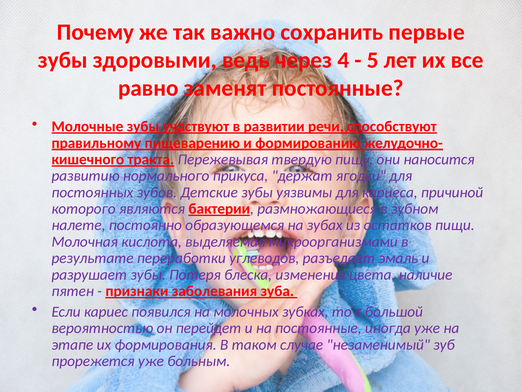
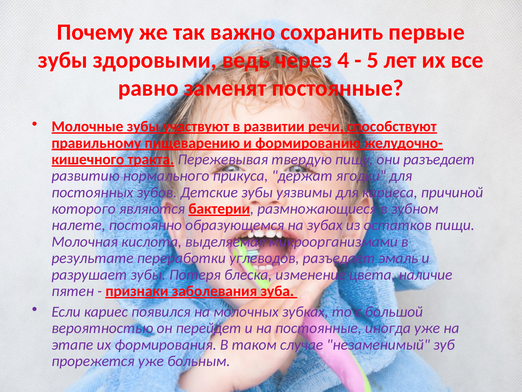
они наносится: наносится -> разъедает
